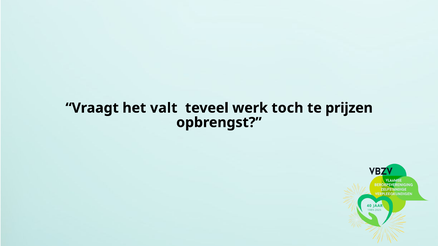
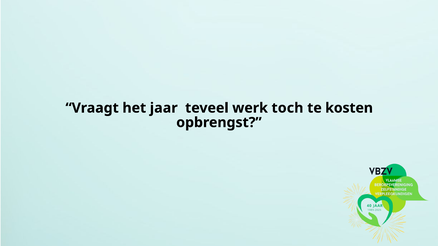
valt: valt -> jaar
prijzen: prijzen -> kosten
